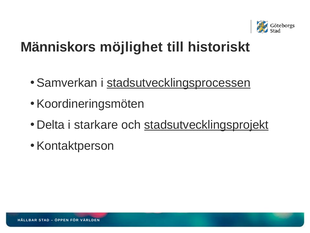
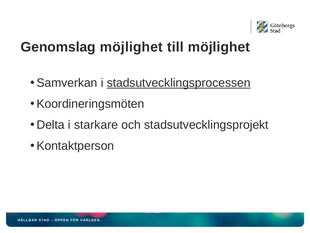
Människors: Människors -> Genomslag
till historiskt: historiskt -> möjlighet
stadsutvecklingsprojekt underline: present -> none
